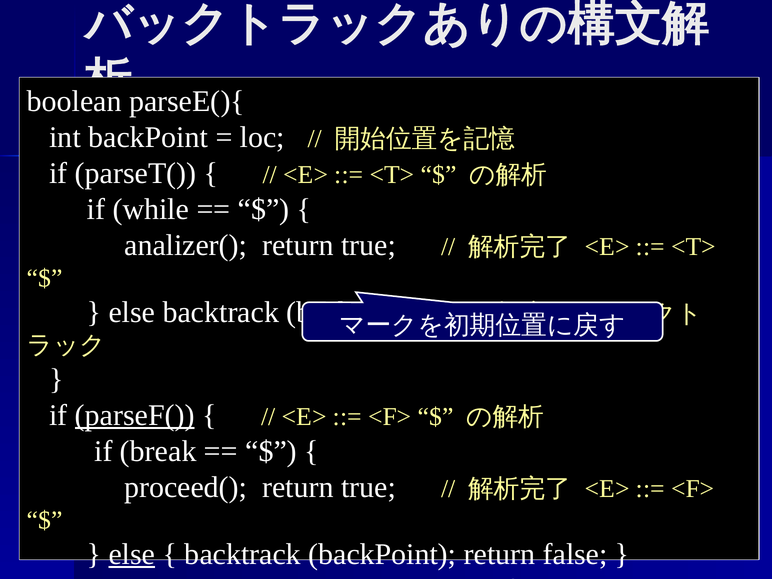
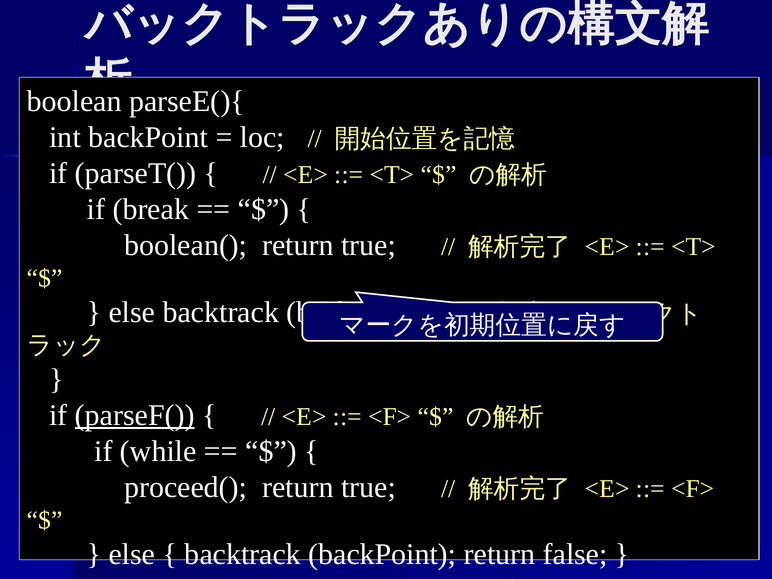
while: while -> break
analizer(: analizer( -> boolean(
break: break -> while
else at (132, 554) underline: present -> none
